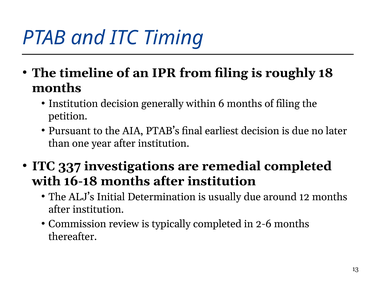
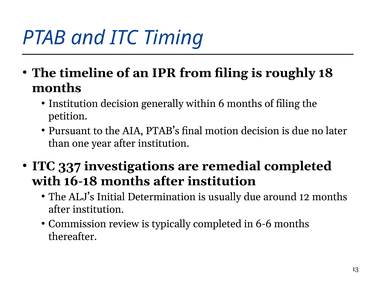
earliest: earliest -> motion
2-6: 2-6 -> 6-6
